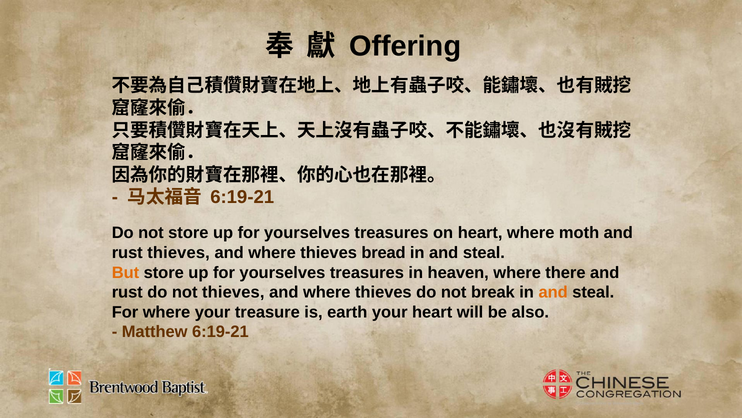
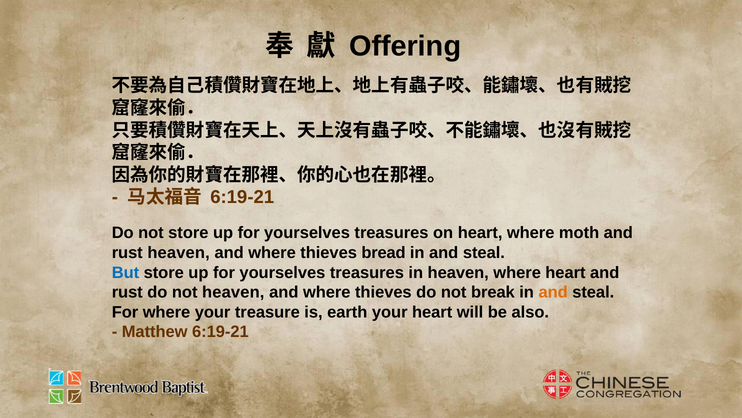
rust thieves: thieves -> heaven
But colour: orange -> blue
where there: there -> heart
not thieves: thieves -> heaven
